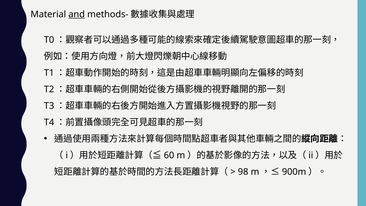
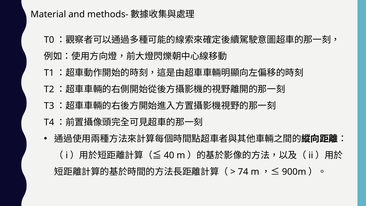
and underline: present -> none
60: 60 -> 40
98: 98 -> 74
